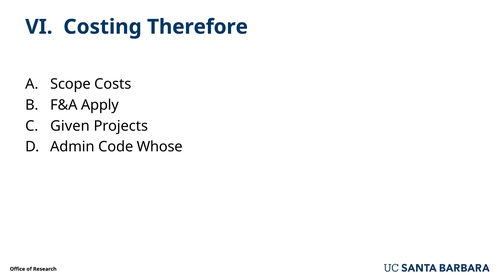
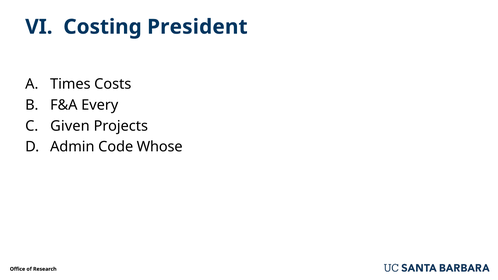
Therefore: Therefore -> President
Scope: Scope -> Times
Apply: Apply -> Every
